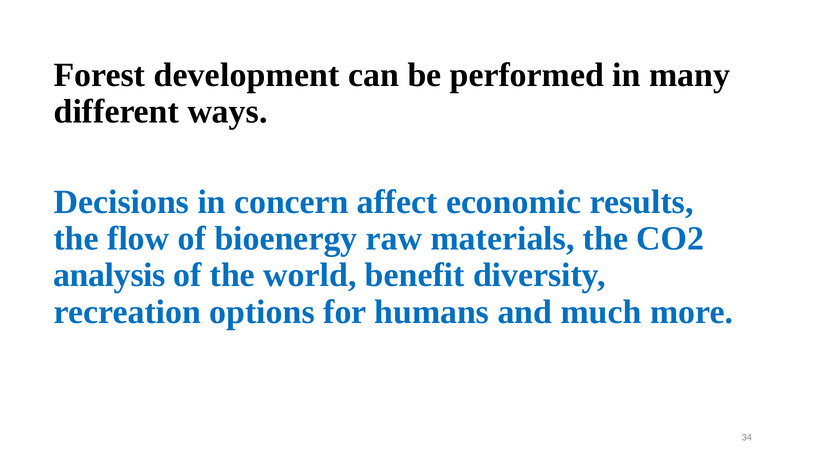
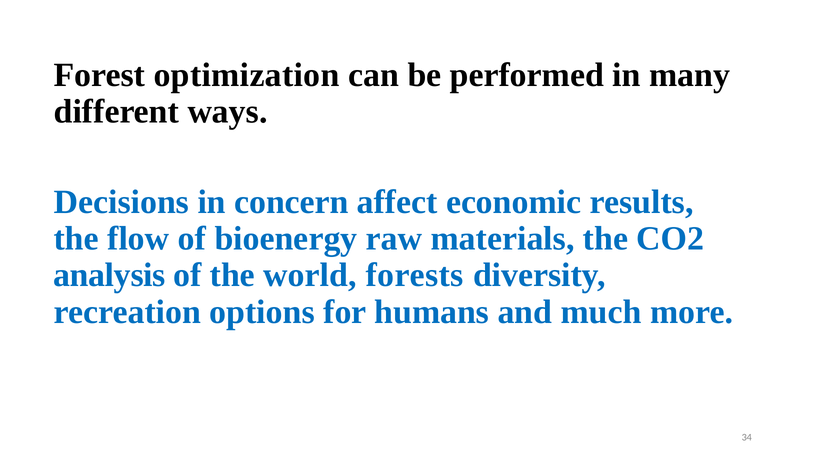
development: development -> optimization
benefit: benefit -> forests
